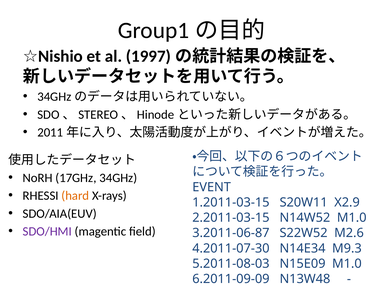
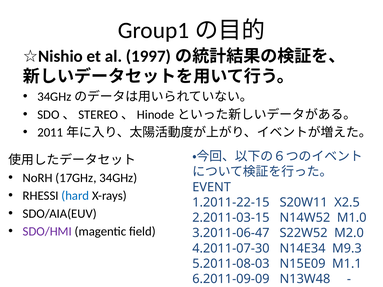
hard colour: orange -> blue
1.2011-03-15: 1.2011-03-15 -> 1.2011-22-15
X2.9: X2.9 -> X2.5
3.2011-06-87: 3.2011-06-87 -> 3.2011-06-47
M2.6: M2.6 -> M2.0
N15E09 M1.0: M1.0 -> M1.1
